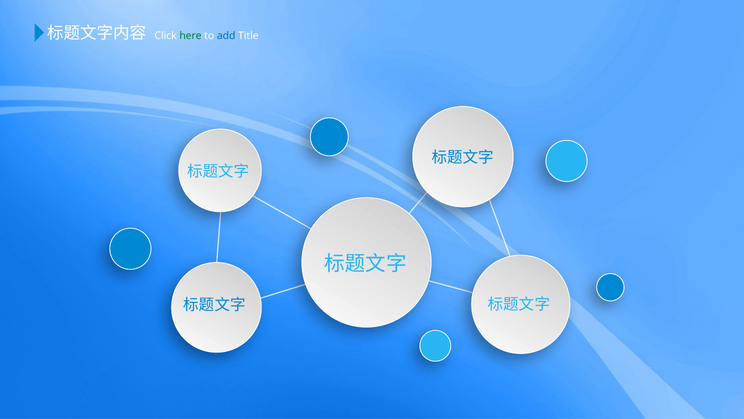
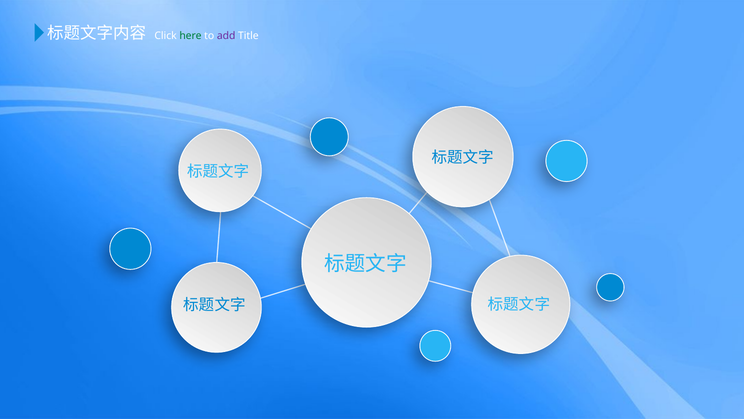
add colour: blue -> purple
